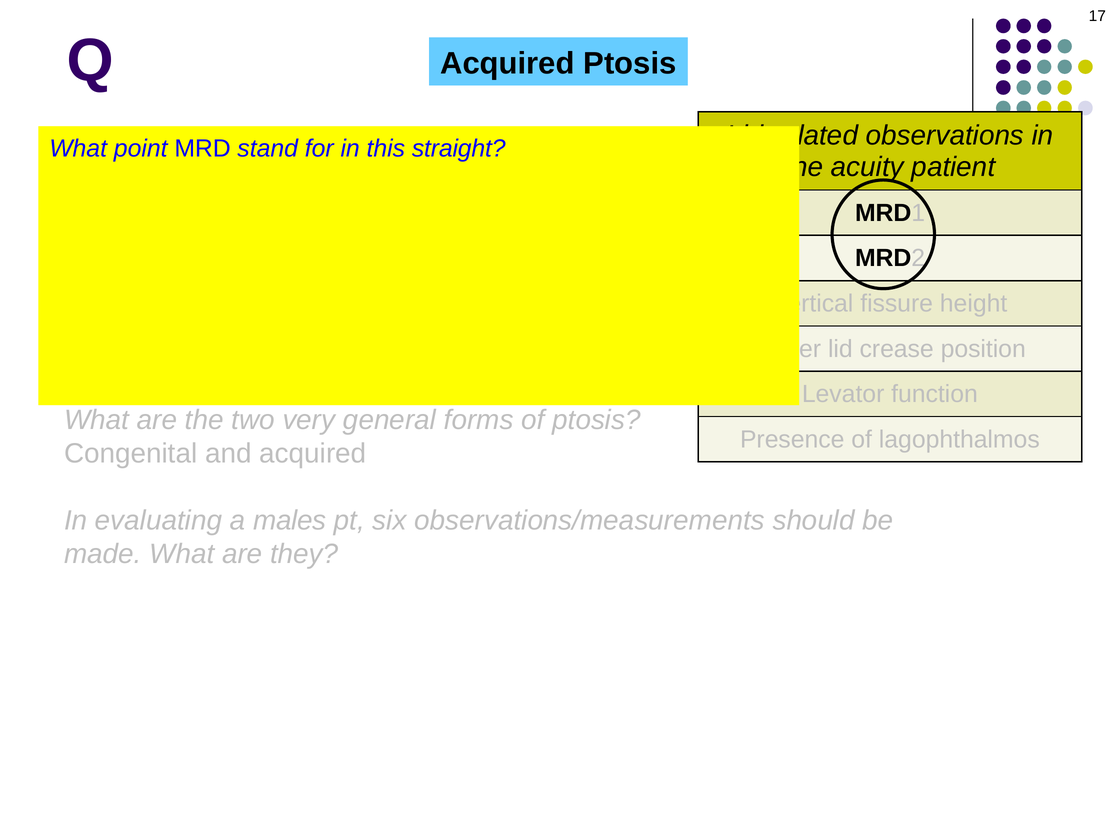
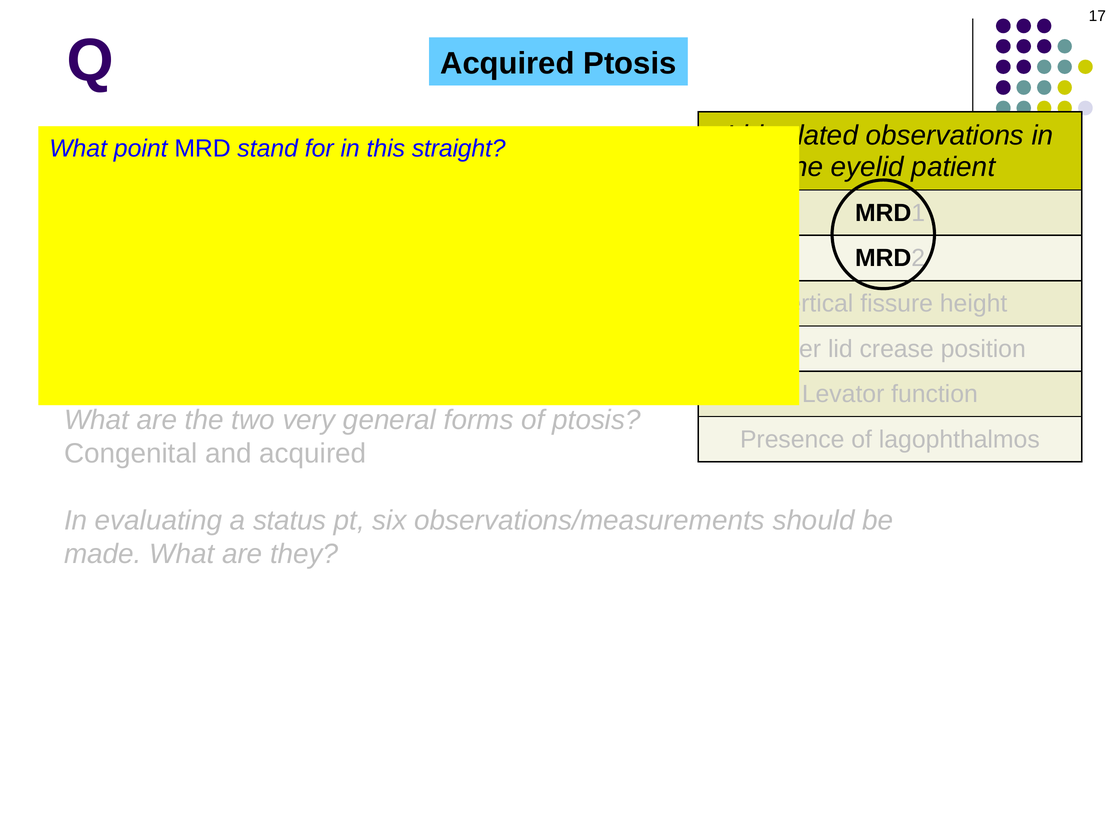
acuity at (867, 167): acuity -> eyelid
males: males -> status
